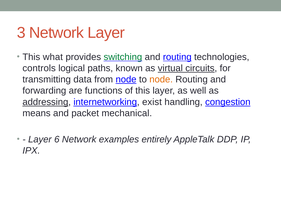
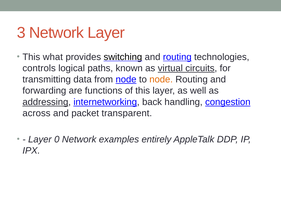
switching colour: green -> black
exist: exist -> back
means: means -> across
mechanical: mechanical -> transparent
6: 6 -> 0
